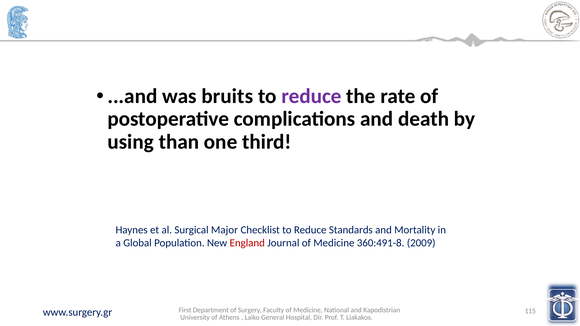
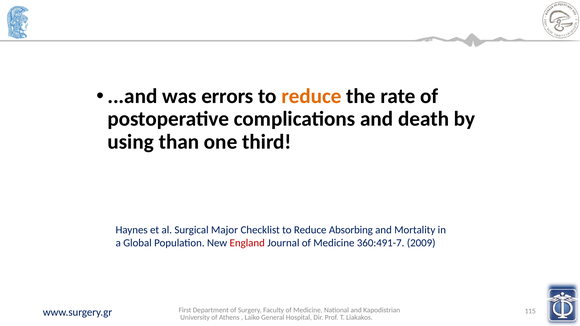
bruits: bruits -> errors
reduce at (311, 96) colour: purple -> orange
Standards: Standards -> Absorbing
360:491-8: 360:491-8 -> 360:491-7
